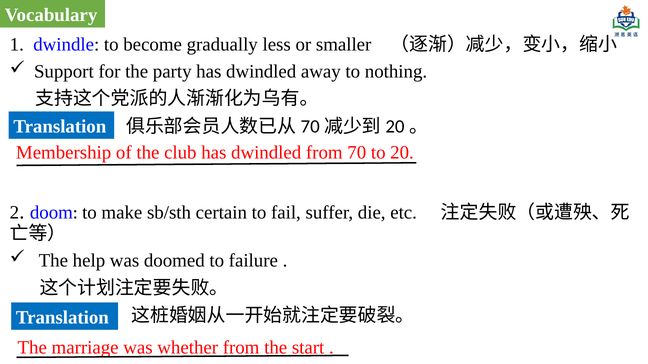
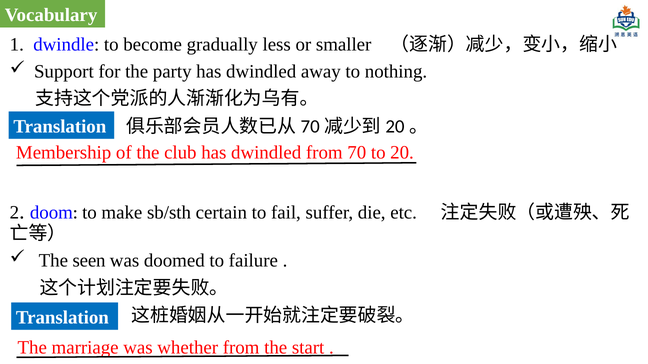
help: help -> seen
